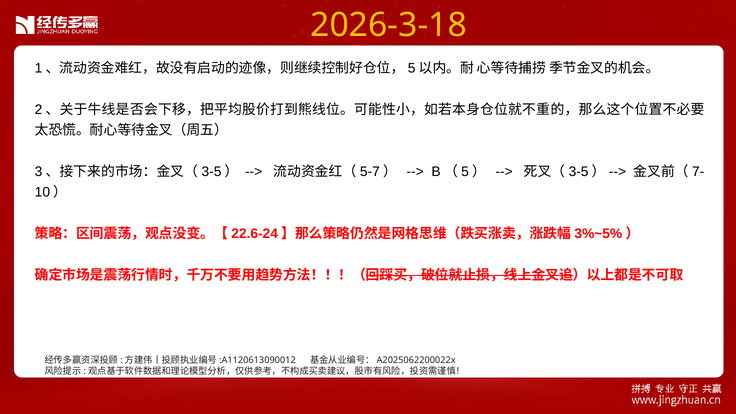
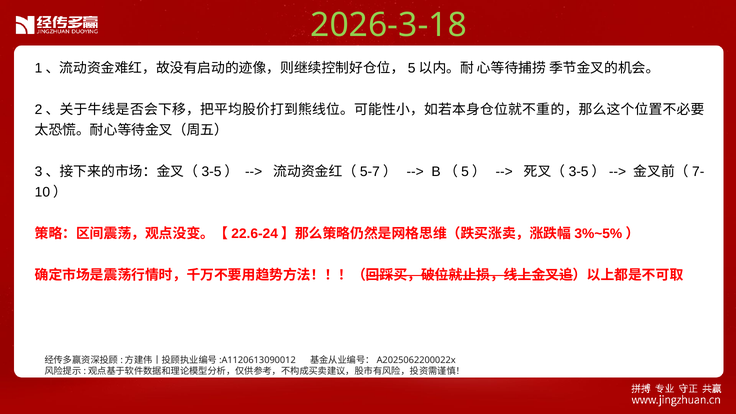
2026-3-18 colour: yellow -> light green
